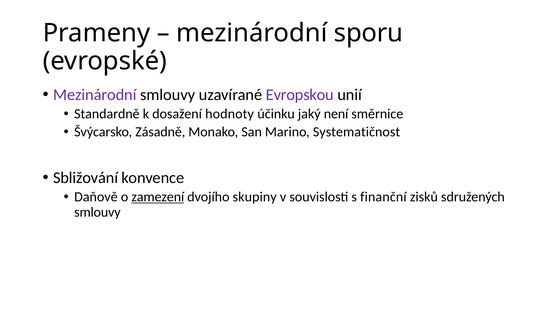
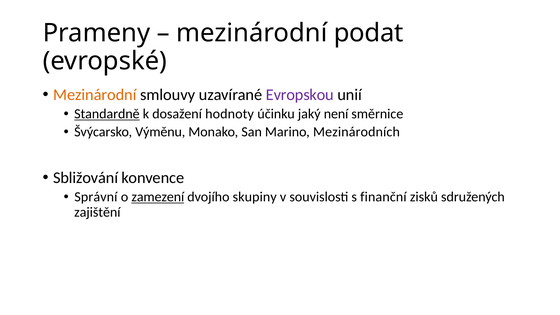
sporu: sporu -> podat
Mezinárodní at (95, 95) colour: purple -> orange
Standardně underline: none -> present
Zásadně: Zásadně -> Výměnu
Systematičnost: Systematičnost -> Mezinárodních
Daňově: Daňově -> Správní
smlouvy at (97, 212): smlouvy -> zajištění
